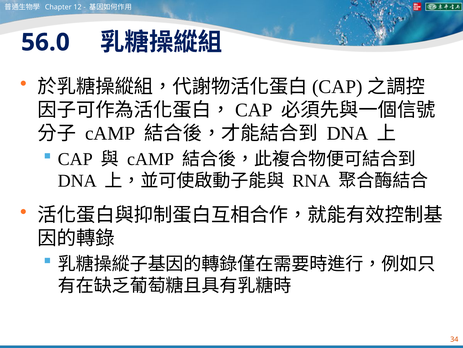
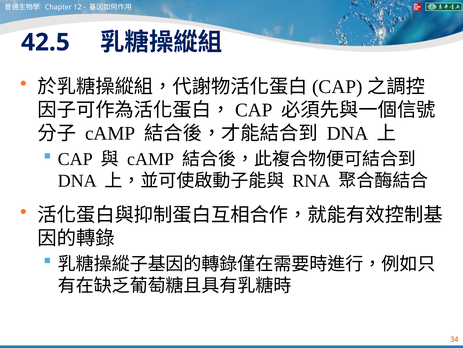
56.0: 56.0 -> 42.5
